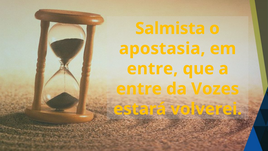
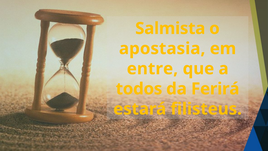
entre at (139, 89): entre -> todos
Vozes: Vozes -> Ferirá
volverei: volverei -> filisteus
